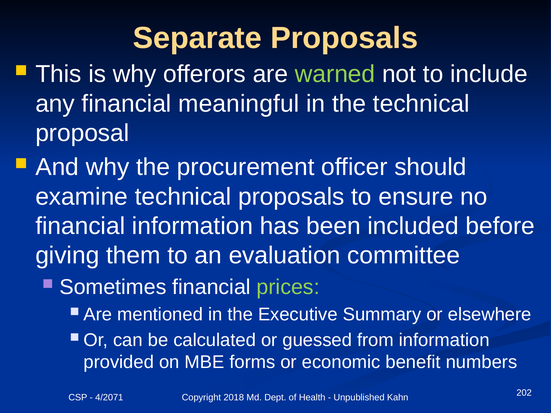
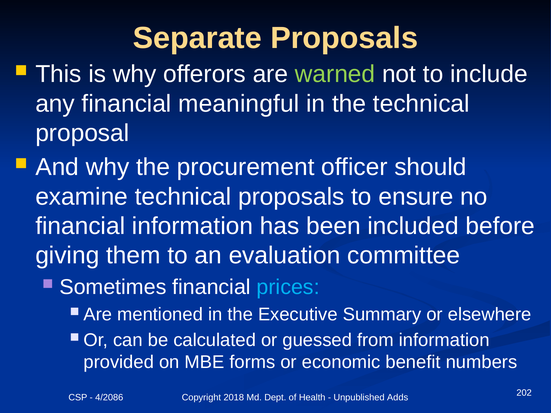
prices colour: light green -> light blue
4/2071: 4/2071 -> 4/2086
Kahn: Kahn -> Adds
